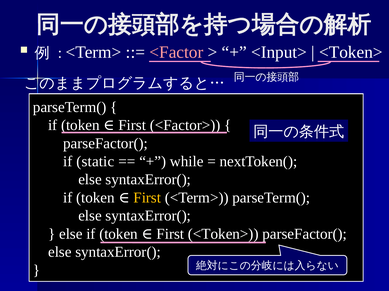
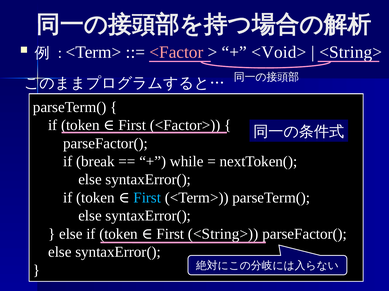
<Input>: <Input> -> <Void>
<Token> at (351, 52): <Token> -> <String>
static: static -> break
First at (147, 198) colour: yellow -> light blue
First <Token>: <Token> -> <String>
